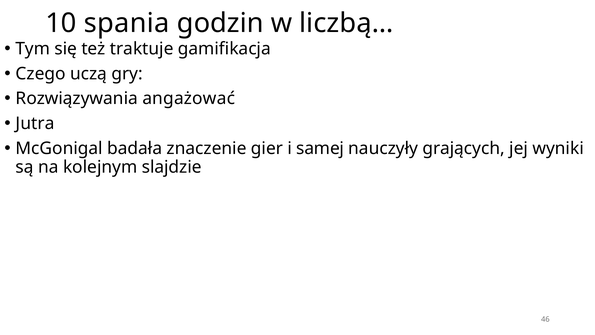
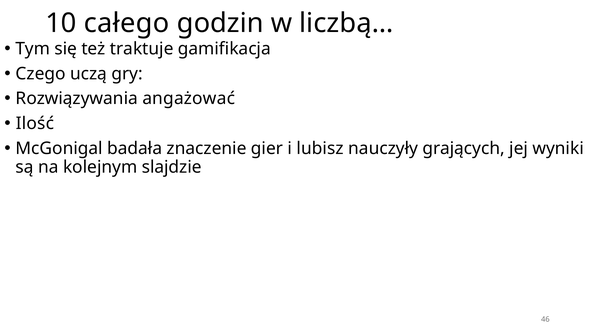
spania: spania -> całego
Jutra: Jutra -> Ilość
samej: samej -> lubisz
